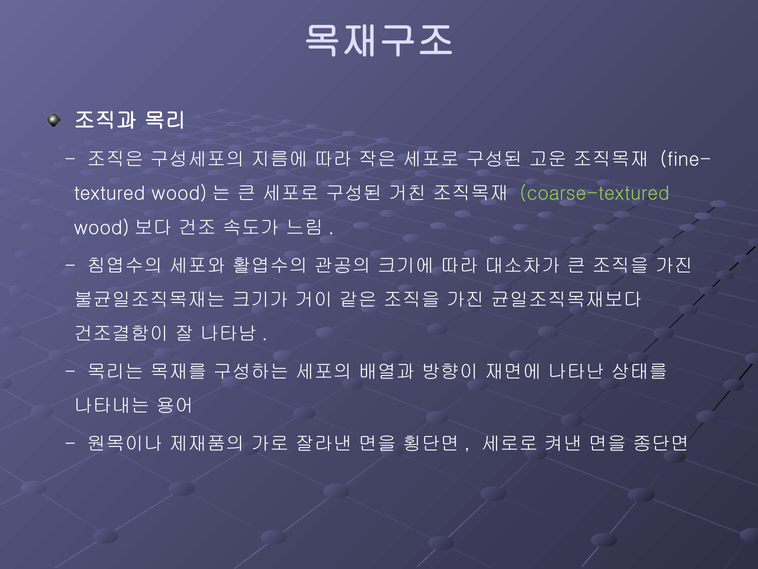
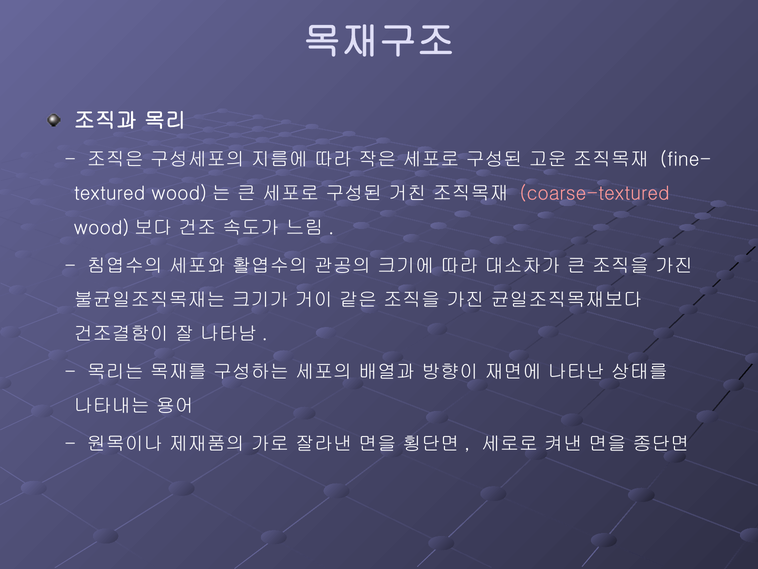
coarse-textured colour: light green -> pink
